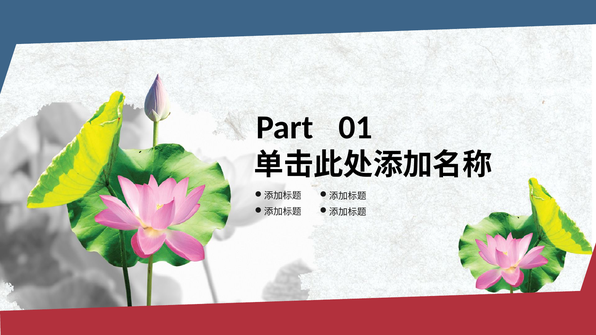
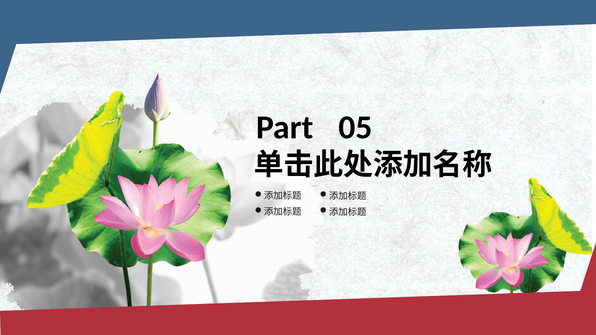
01: 01 -> 05
